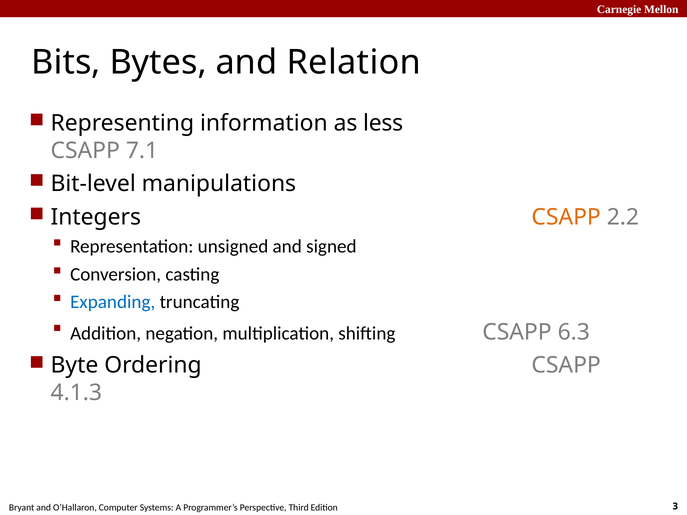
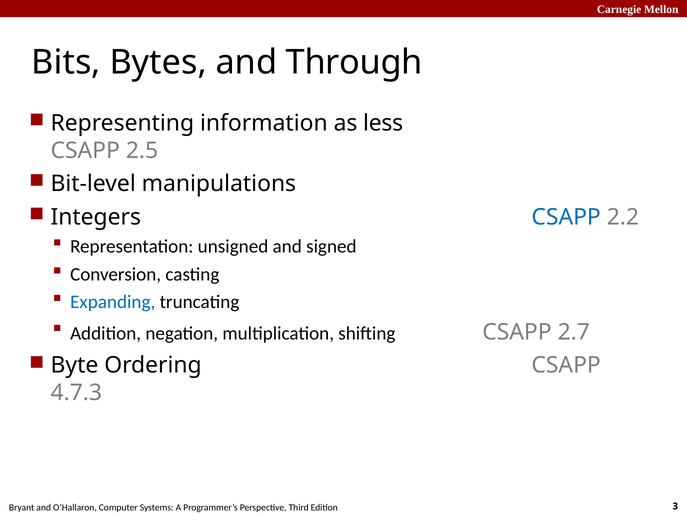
Relation: Relation -> Through
7.1: 7.1 -> 2.5
CSAPP at (566, 217) colour: orange -> blue
6.3: 6.3 -> 2.7
4.1.3: 4.1.3 -> 4.7.3
